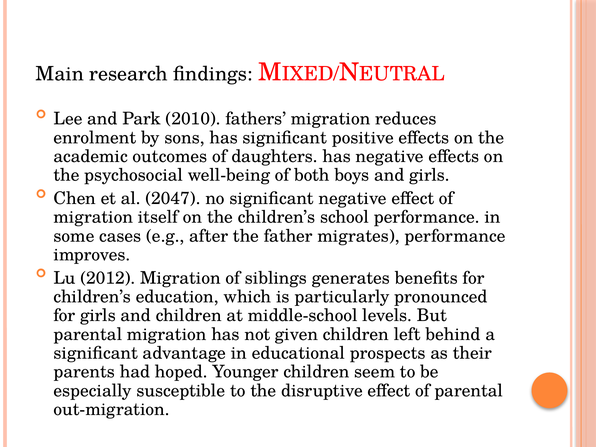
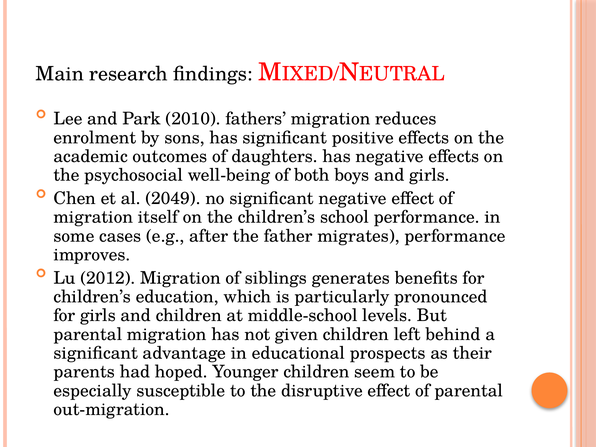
2047: 2047 -> 2049
